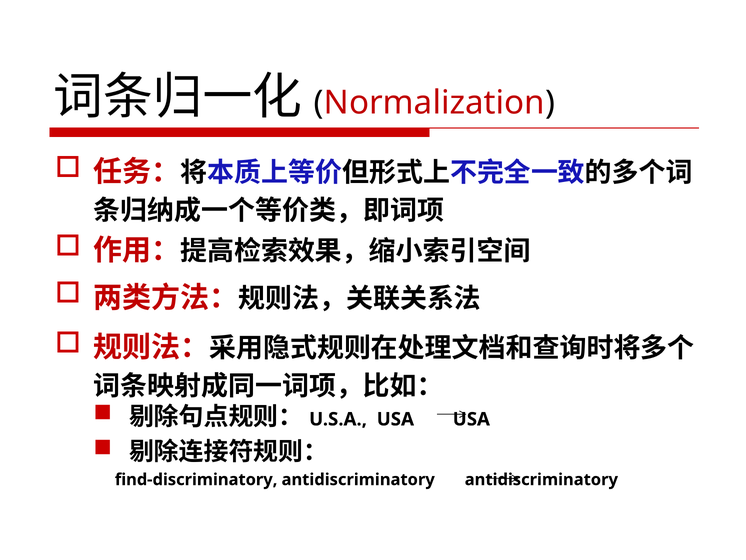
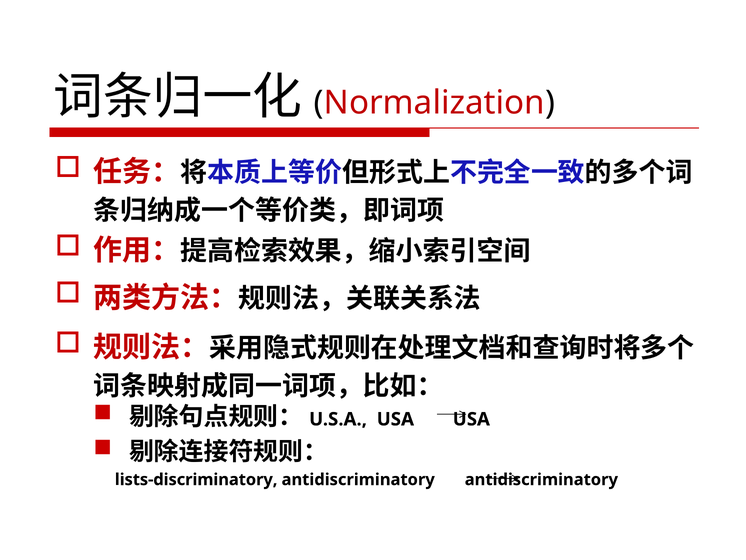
find-discriminatory: find-discriminatory -> lists-discriminatory
